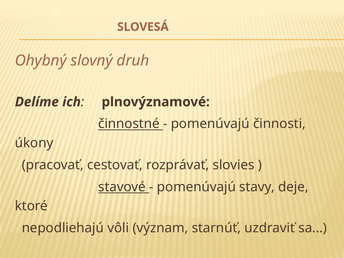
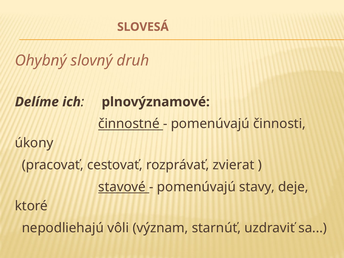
slovies: slovies -> zvierat
